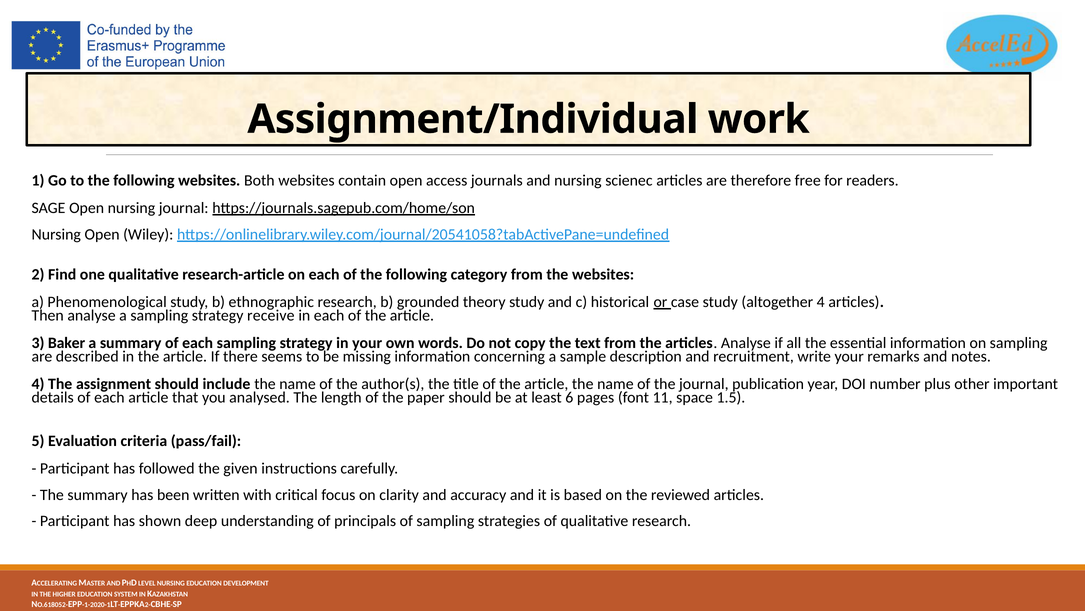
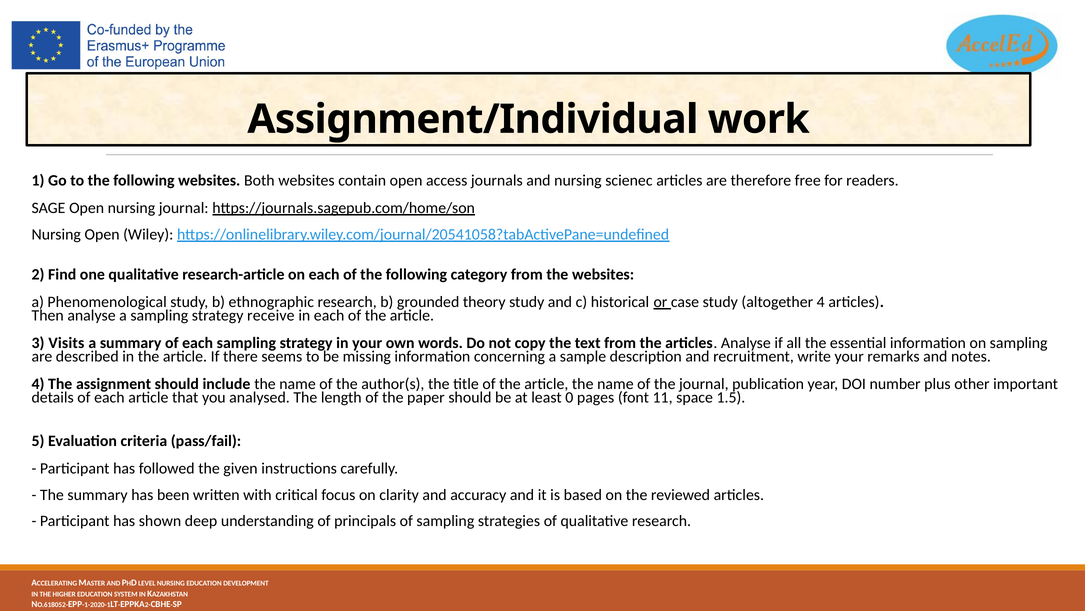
Baker: Baker -> Visits
6: 6 -> 0
